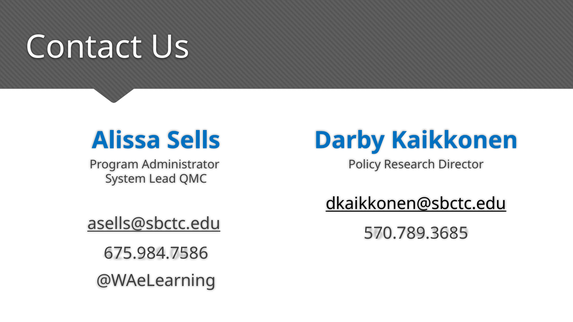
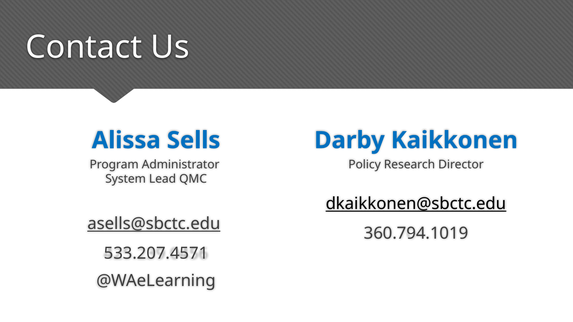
570.789.3685: 570.789.3685 -> 360.794.1019
675.984.7586: 675.984.7586 -> 533.207.4571
